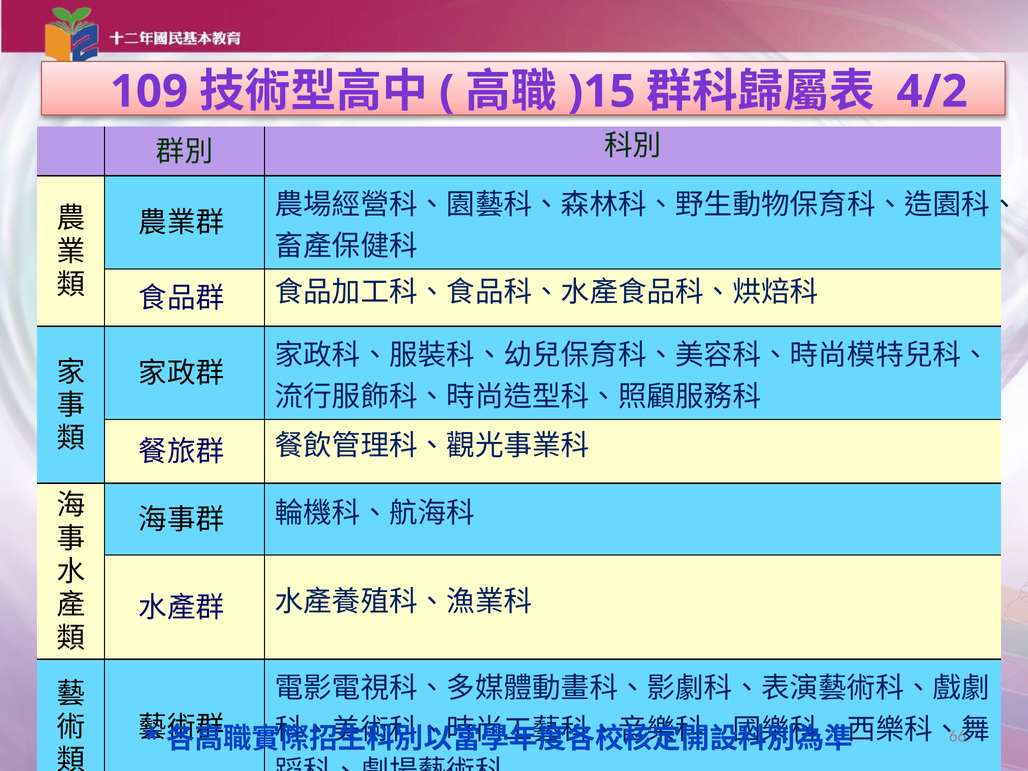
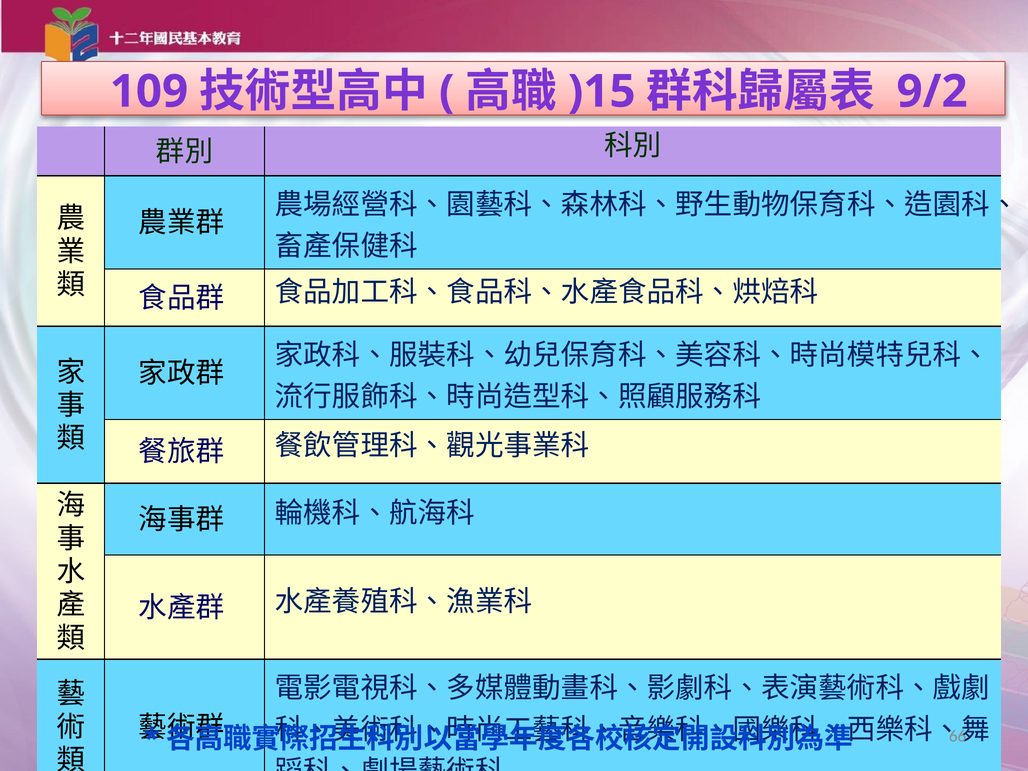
4/2: 4/2 -> 9/2
